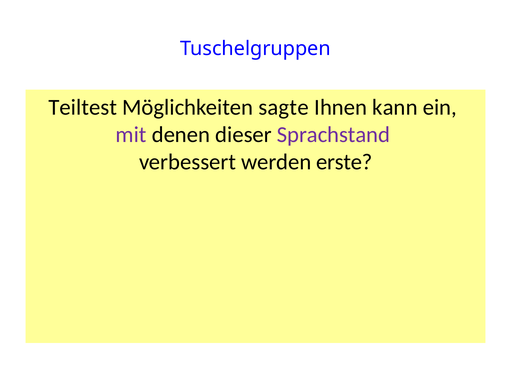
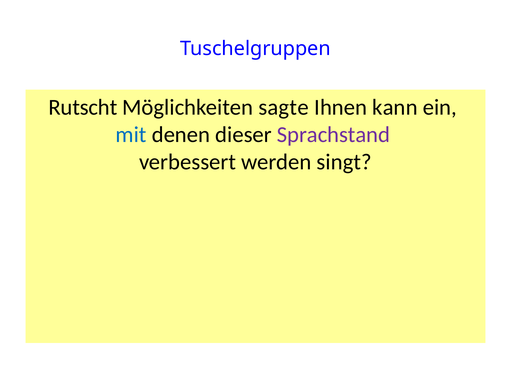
Teiltest: Teiltest -> Rutscht
mit colour: purple -> blue
erste: erste -> singt
